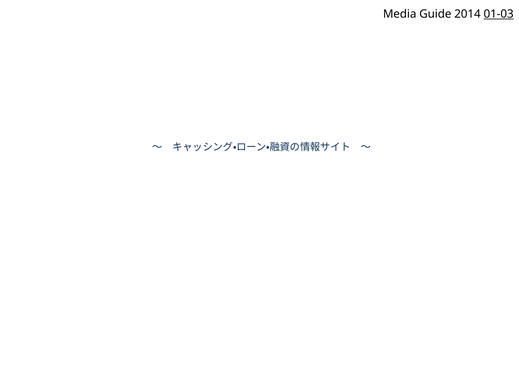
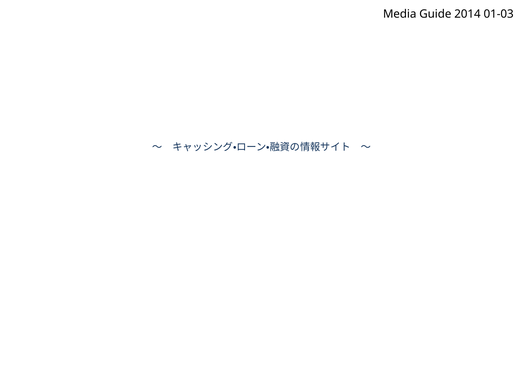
01-03 underline: present -> none
